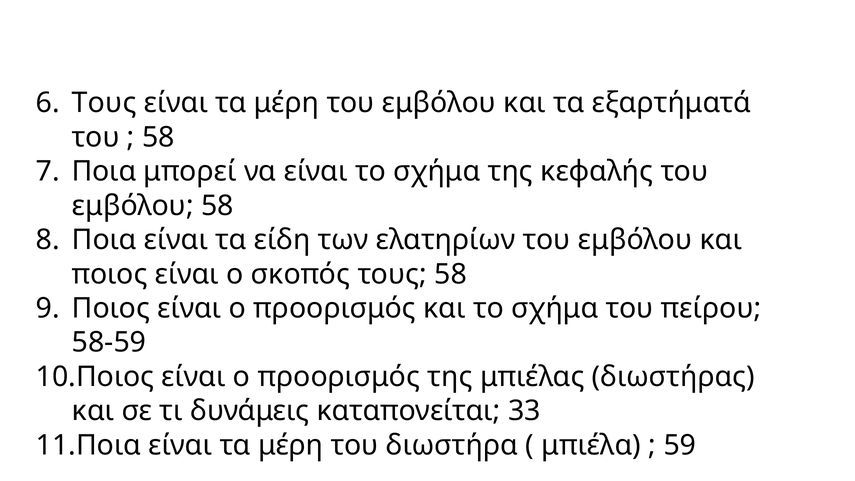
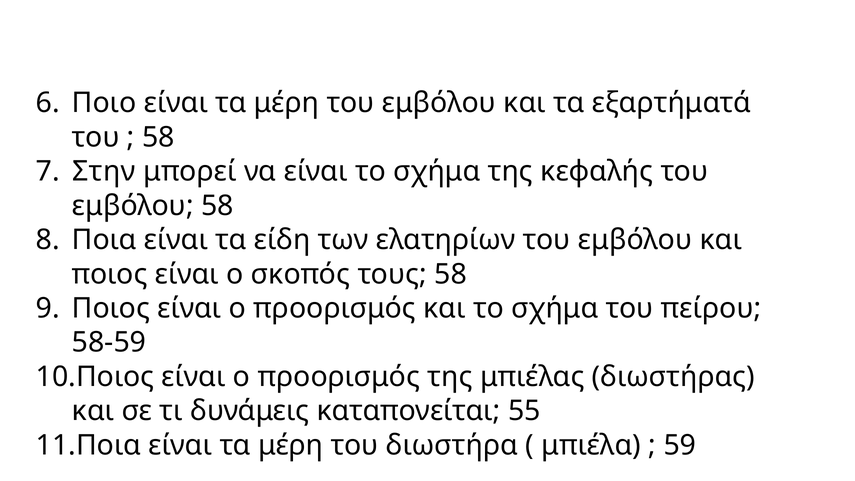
Τους at (104, 103): Τους -> Ποιο
Ποια at (104, 171): Ποια -> Στην
33: 33 -> 55
